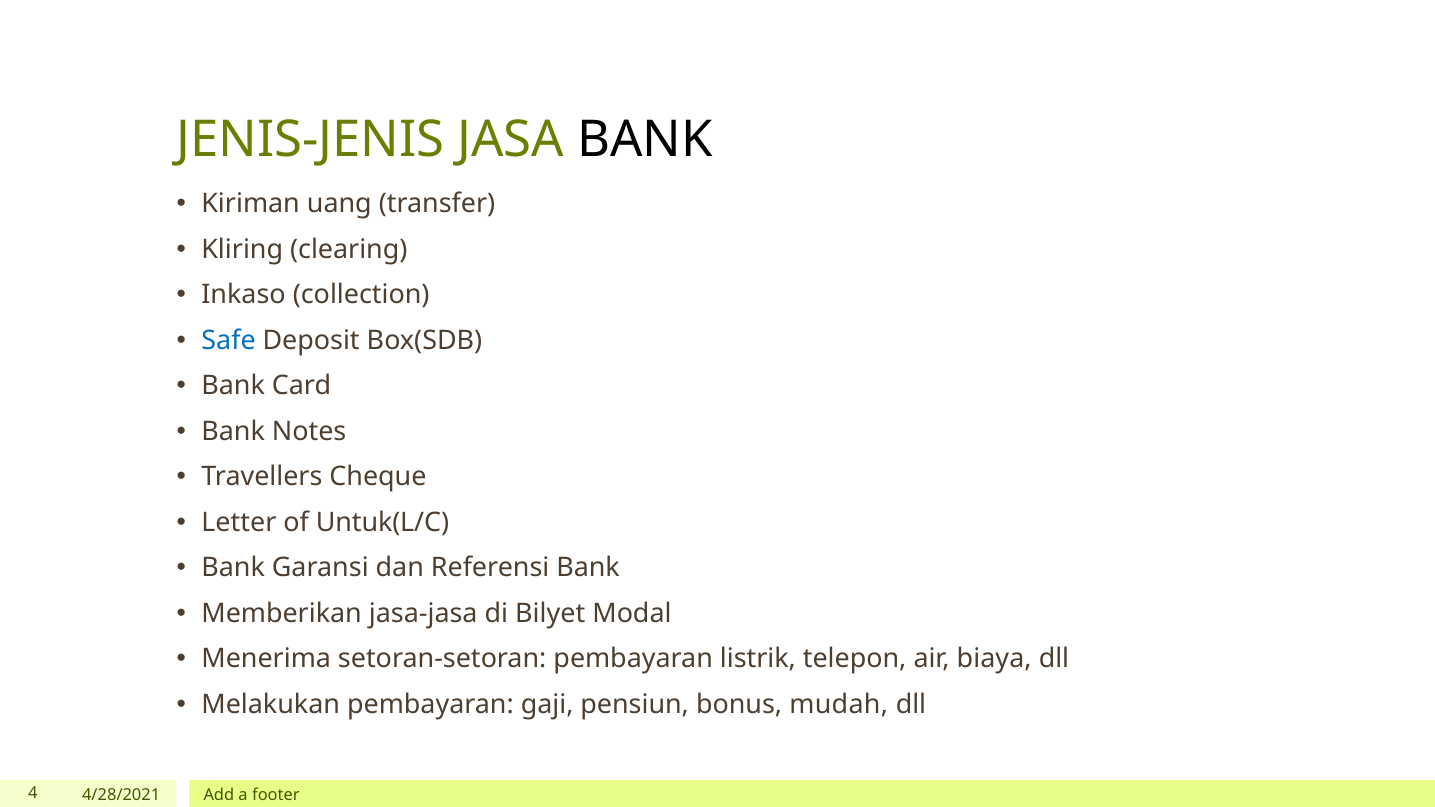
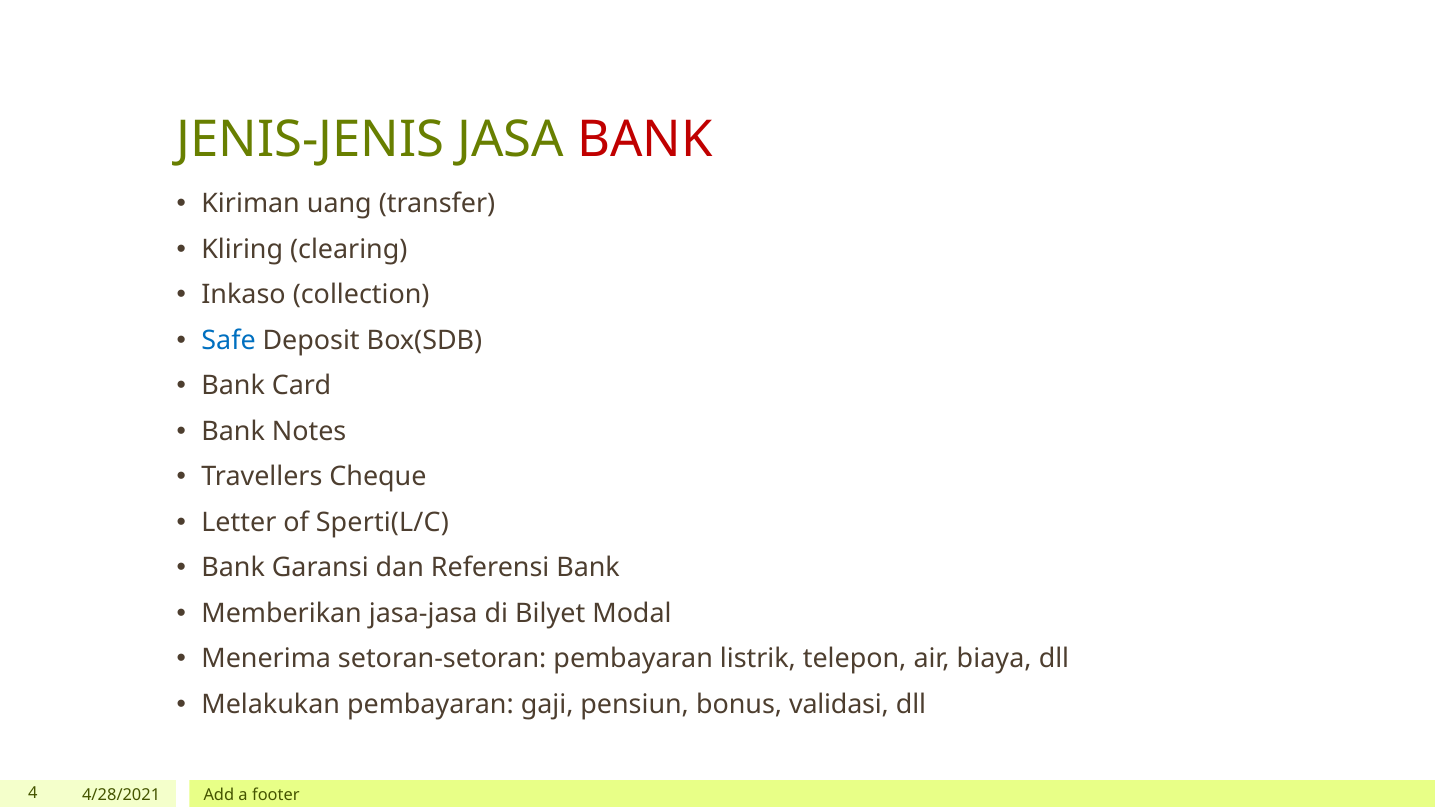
BANK at (645, 139) colour: black -> red
Untuk(L/C: Untuk(L/C -> Sperti(L/C
mudah: mudah -> validasi
